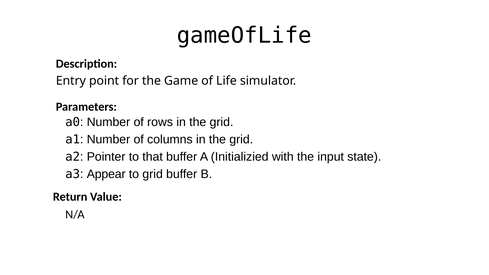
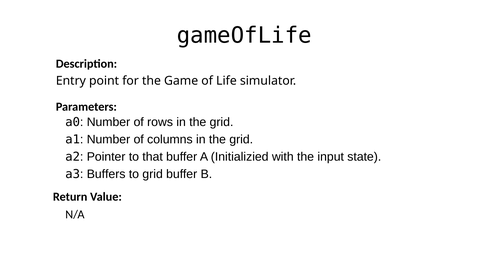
Appear: Appear -> Buffers
